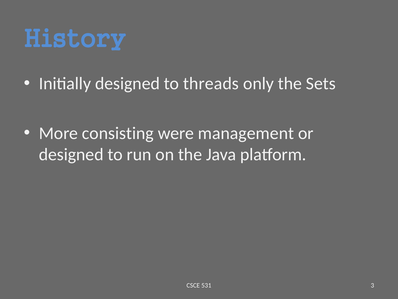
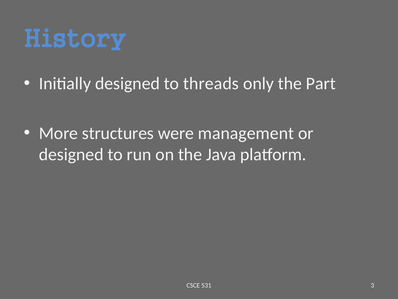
Sets: Sets -> Part
consisting: consisting -> structures
